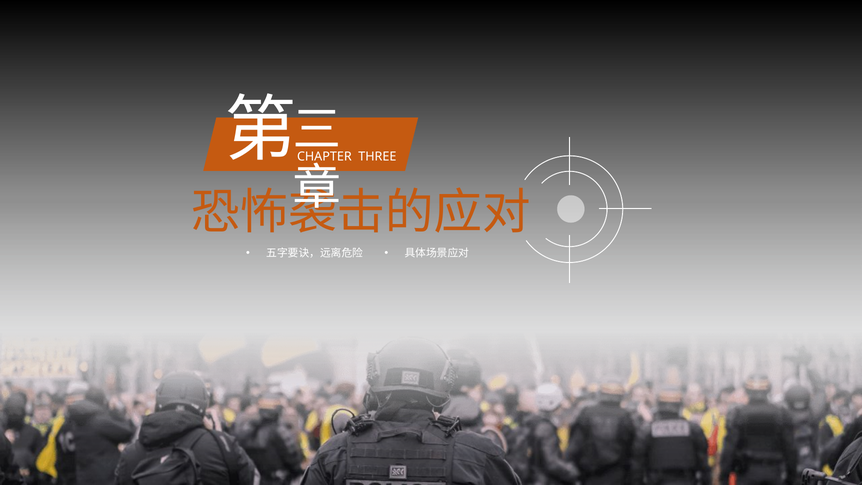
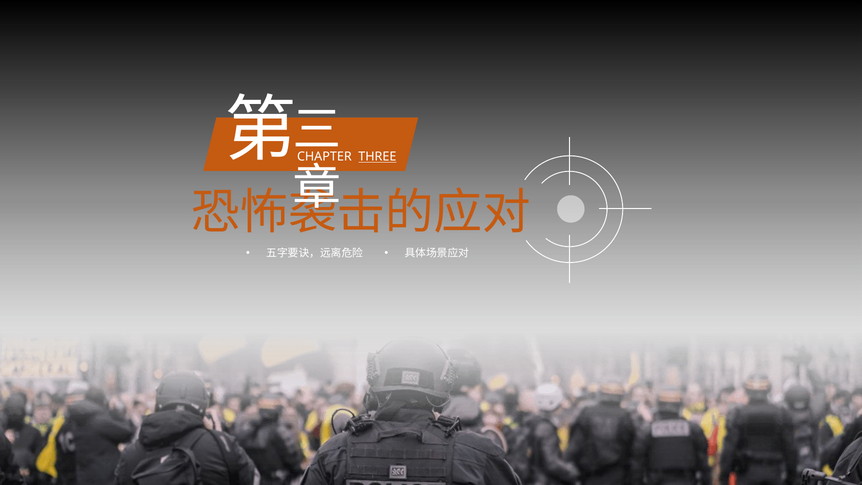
THREE underline: none -> present
